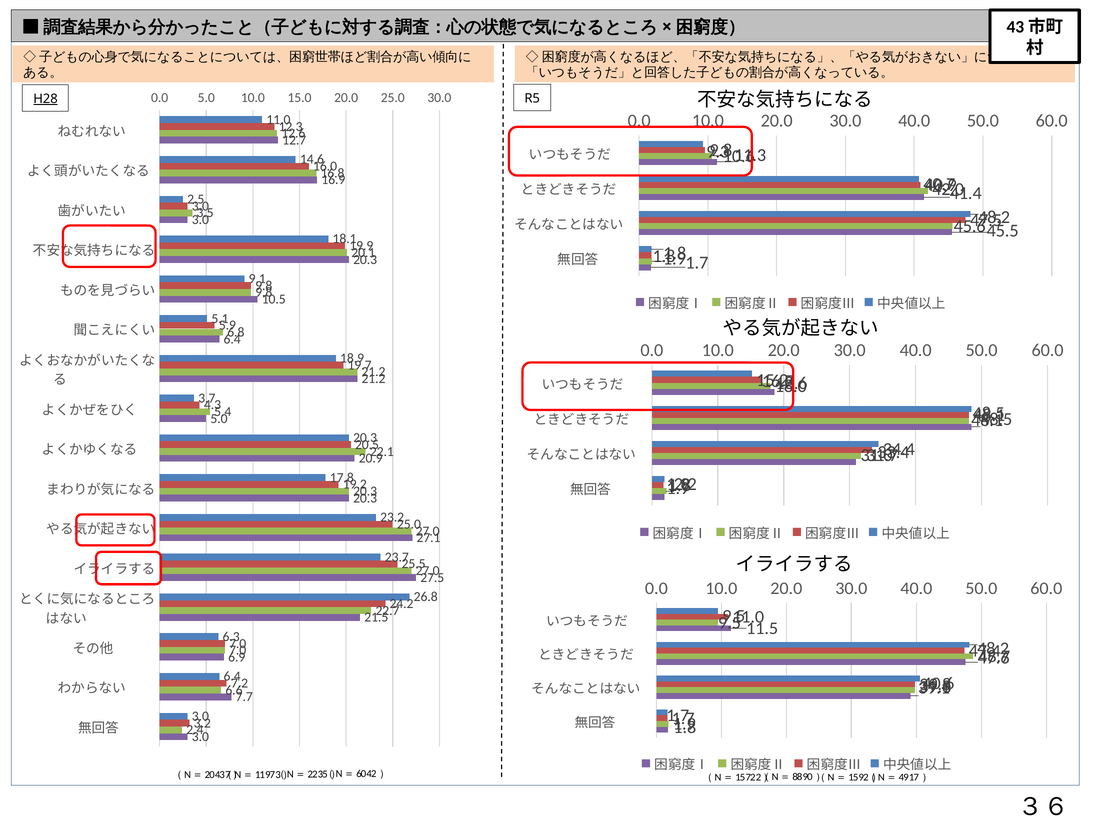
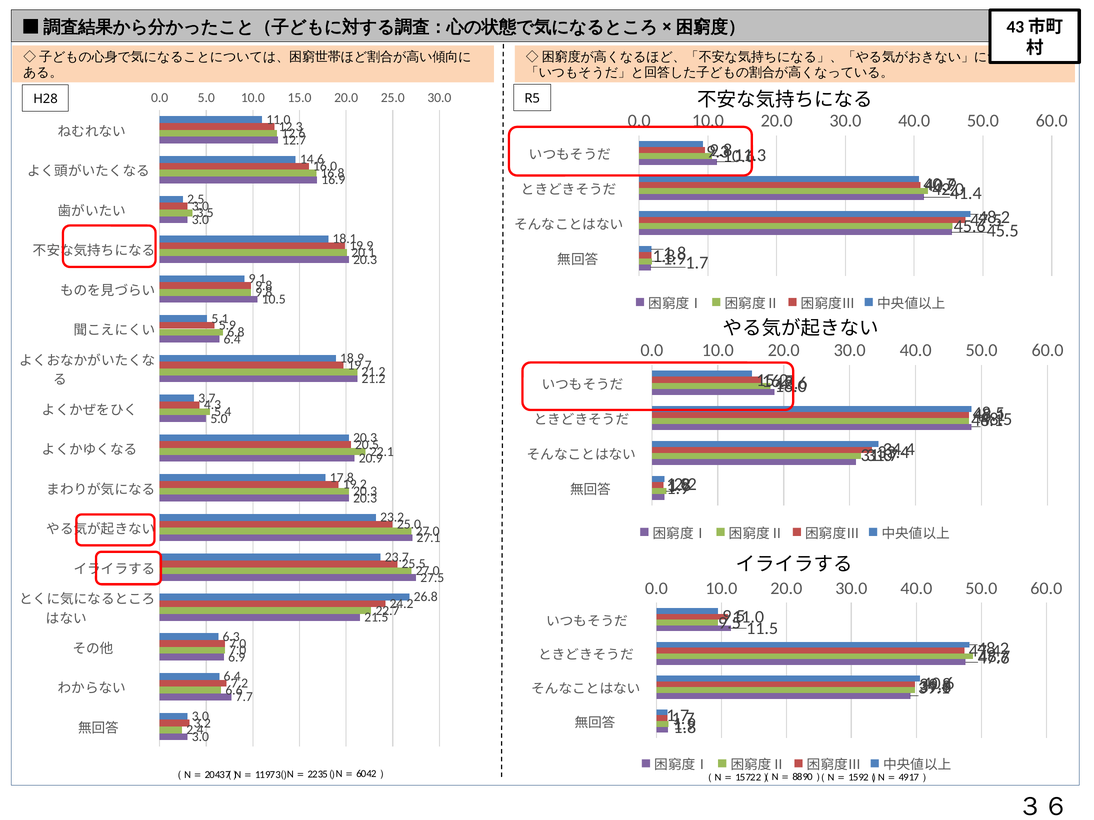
H28 underline: present -> none
